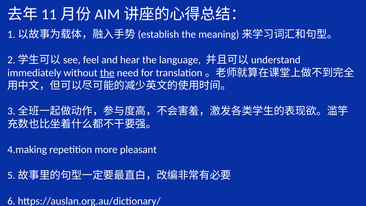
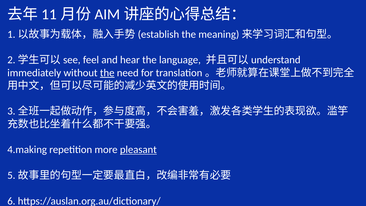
pleasant underline: none -> present
